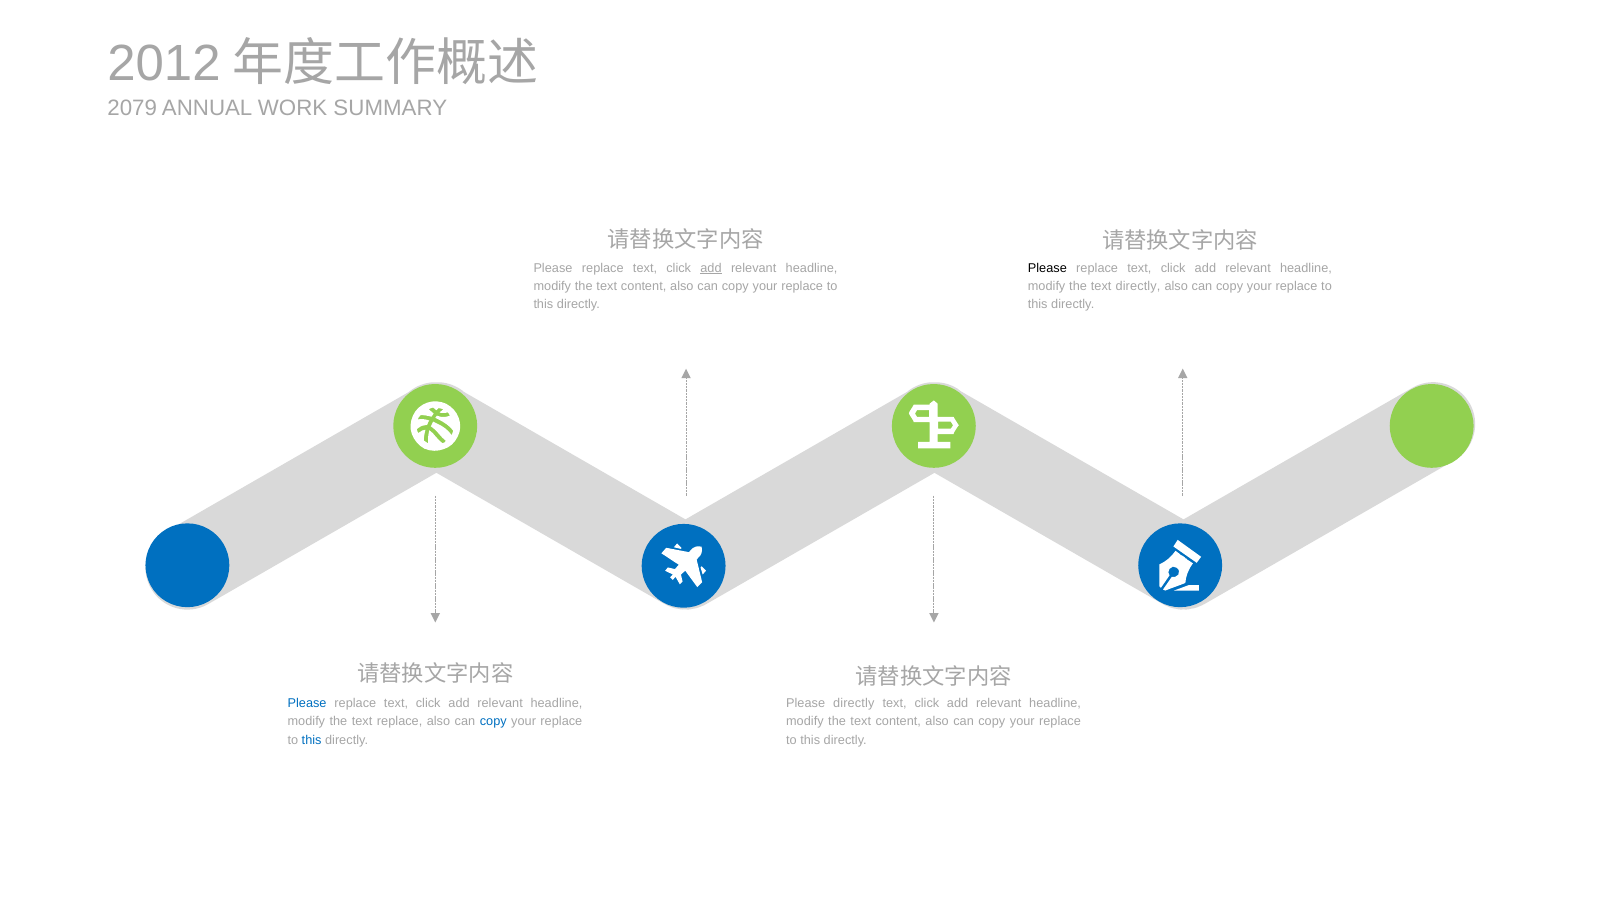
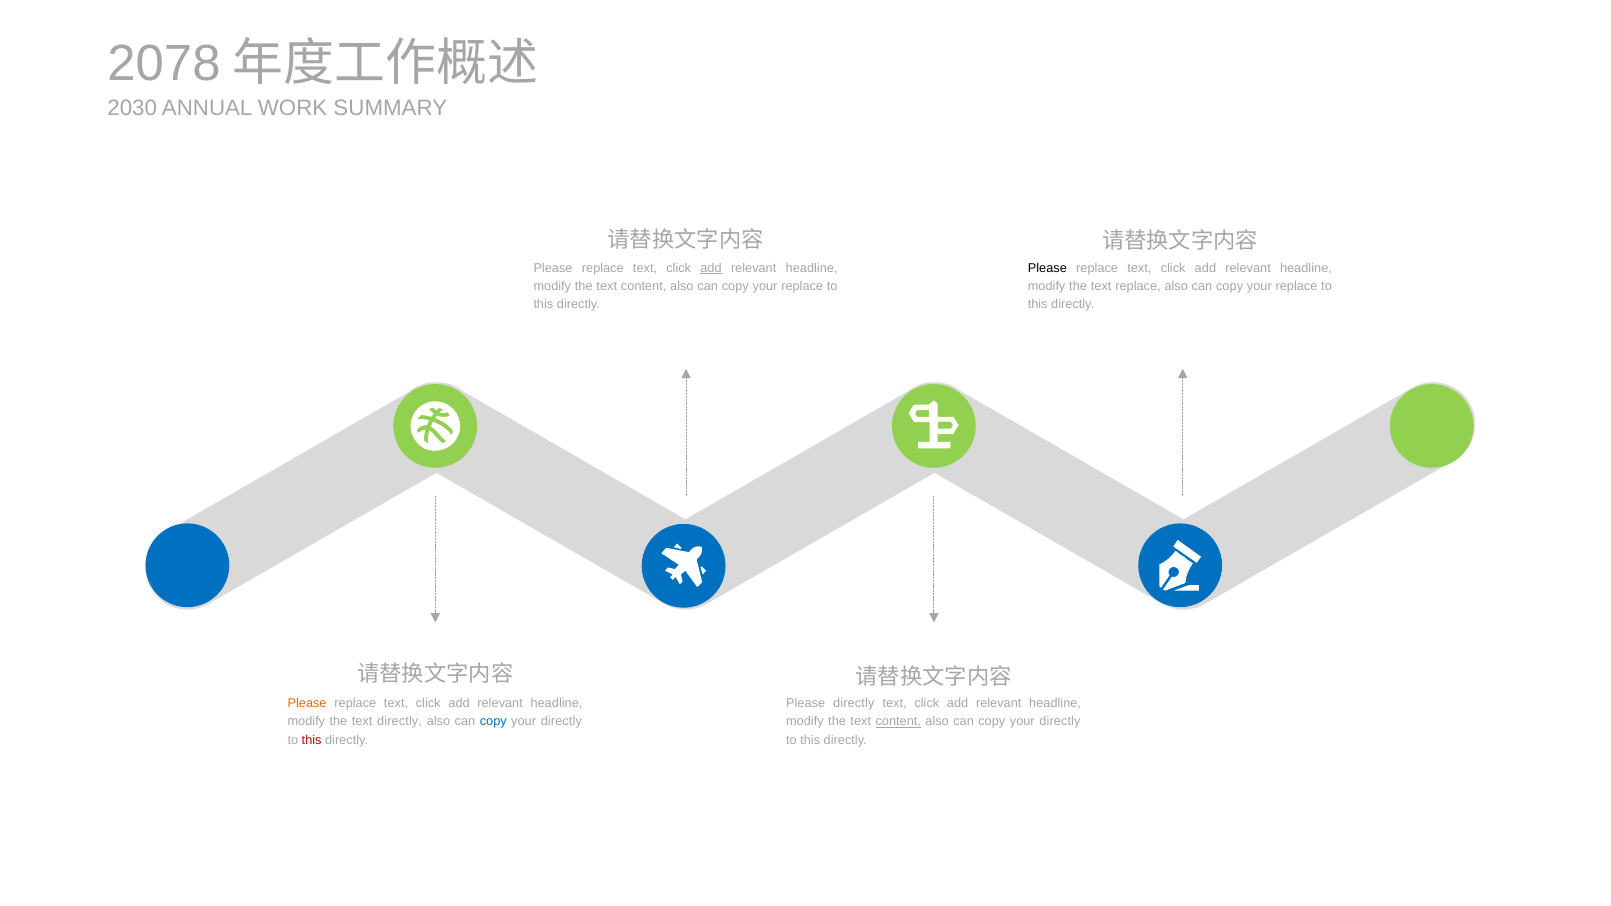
2012: 2012 -> 2078
2079: 2079 -> 2030
text directly: directly -> replace
Please at (307, 704) colour: blue -> orange
text replace: replace -> directly
replace at (561, 722): replace -> directly
content at (898, 722) underline: none -> present
replace at (1060, 722): replace -> directly
this at (312, 740) colour: blue -> red
